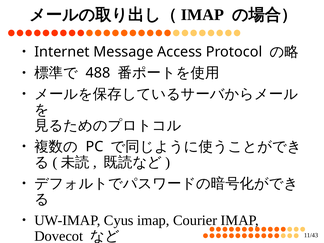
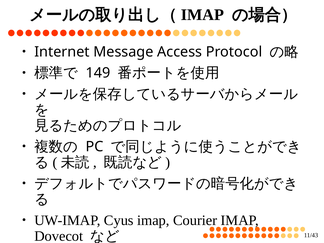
488: 488 -> 149
